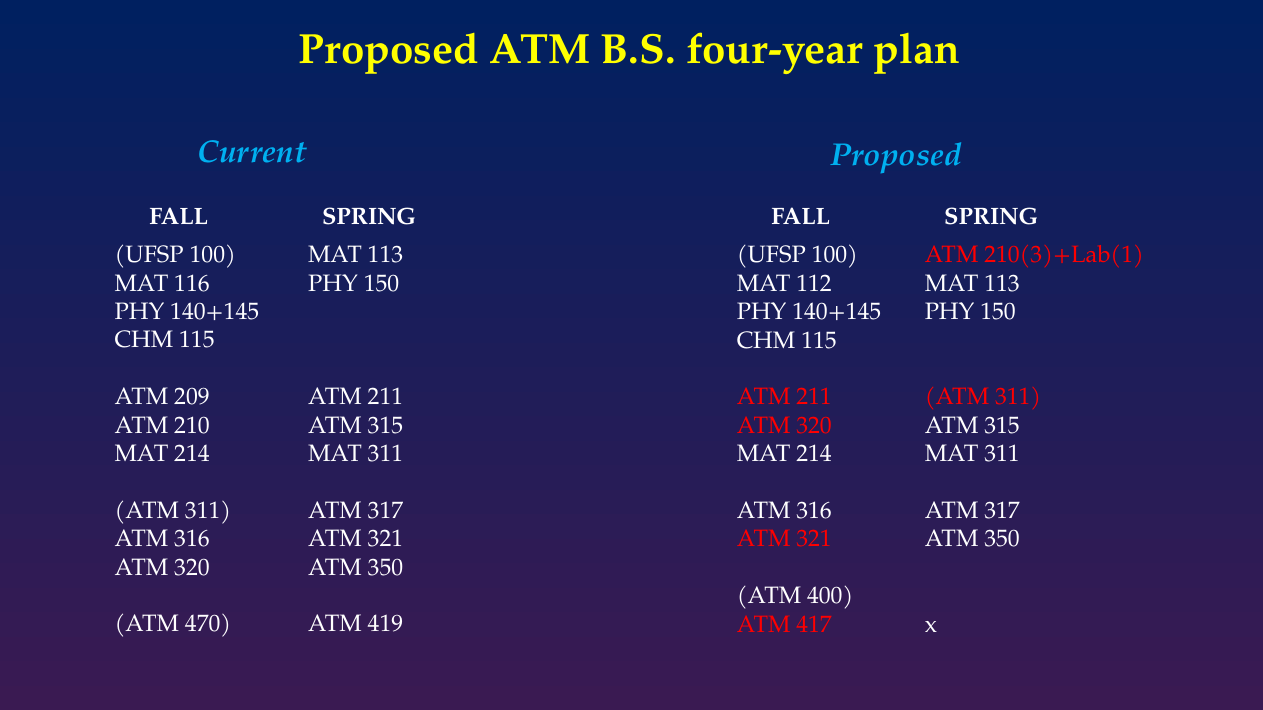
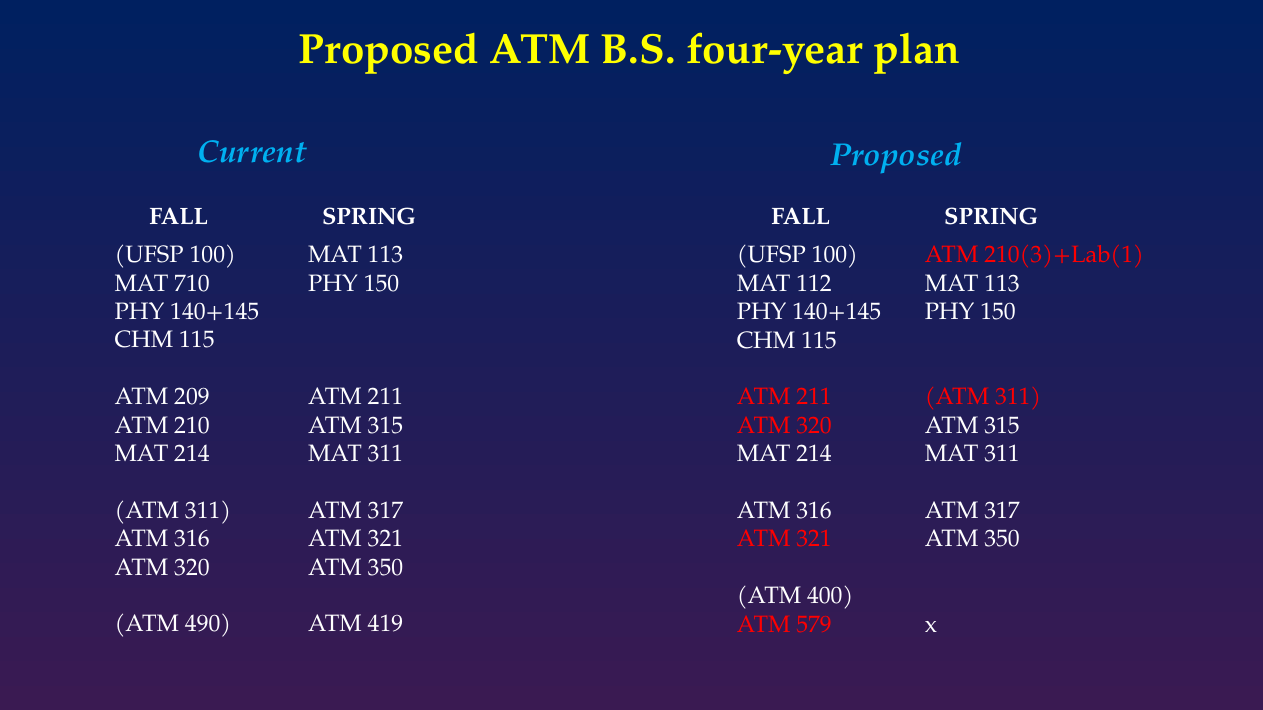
116: 116 -> 710
470: 470 -> 490
417: 417 -> 579
